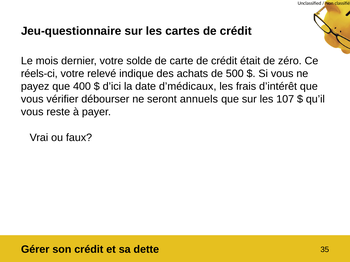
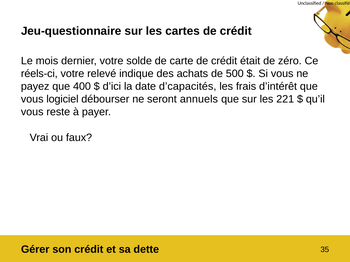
d’médicaux: d’médicaux -> d’capacités
vérifier: vérifier -> logiciel
107: 107 -> 221
